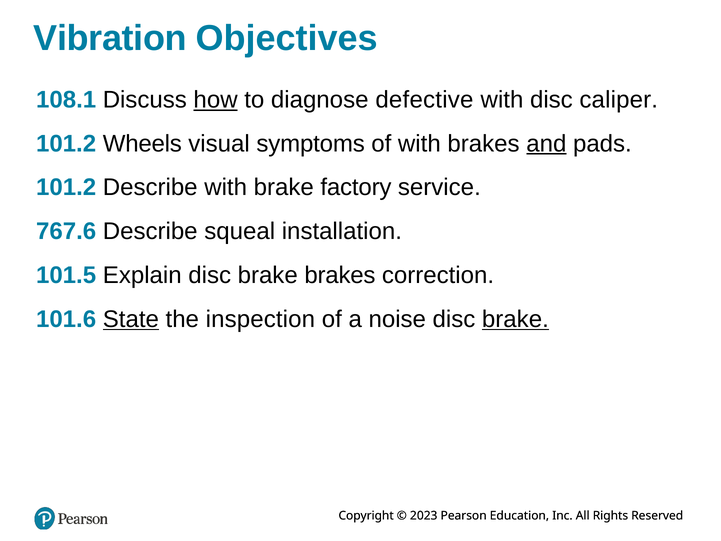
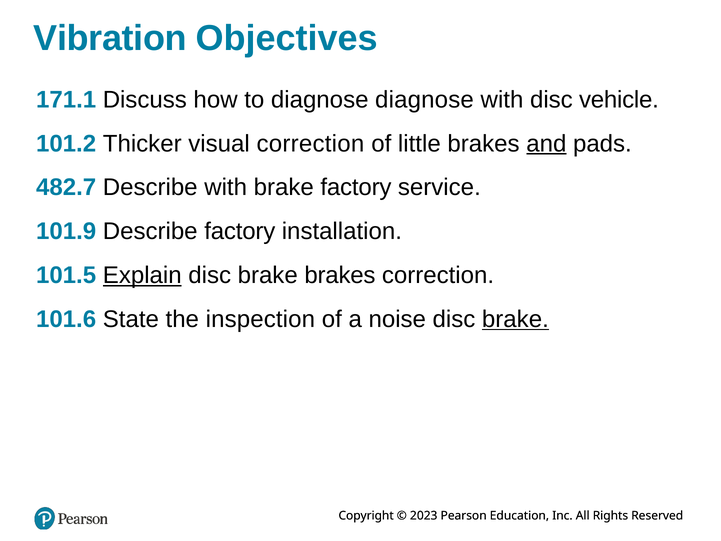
108.1: 108.1 -> 171.1
how underline: present -> none
diagnose defective: defective -> diagnose
caliper: caliper -> vehicle
Wheels: Wheels -> Thicker
visual symptoms: symptoms -> correction
of with: with -> little
101.2 at (66, 187): 101.2 -> 482.7
767.6: 767.6 -> 101.9
Describe squeal: squeal -> factory
Explain underline: none -> present
State underline: present -> none
